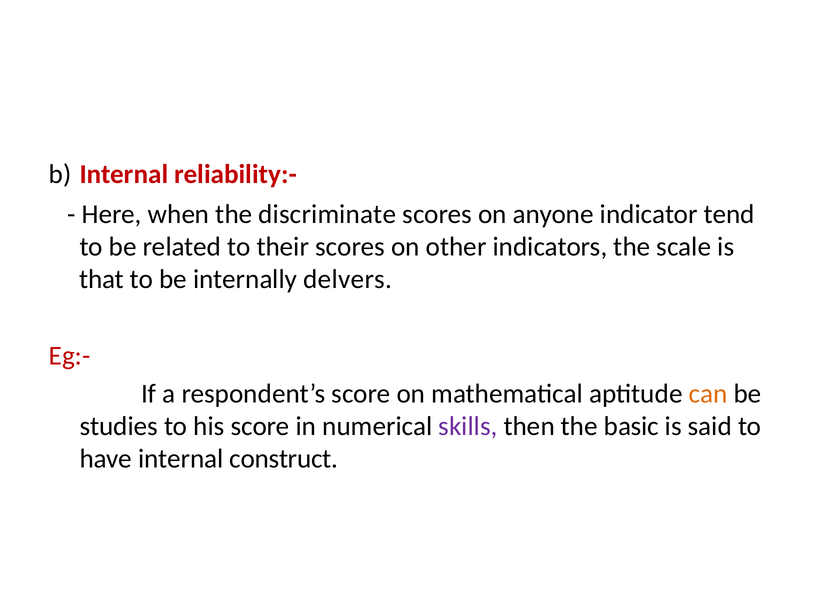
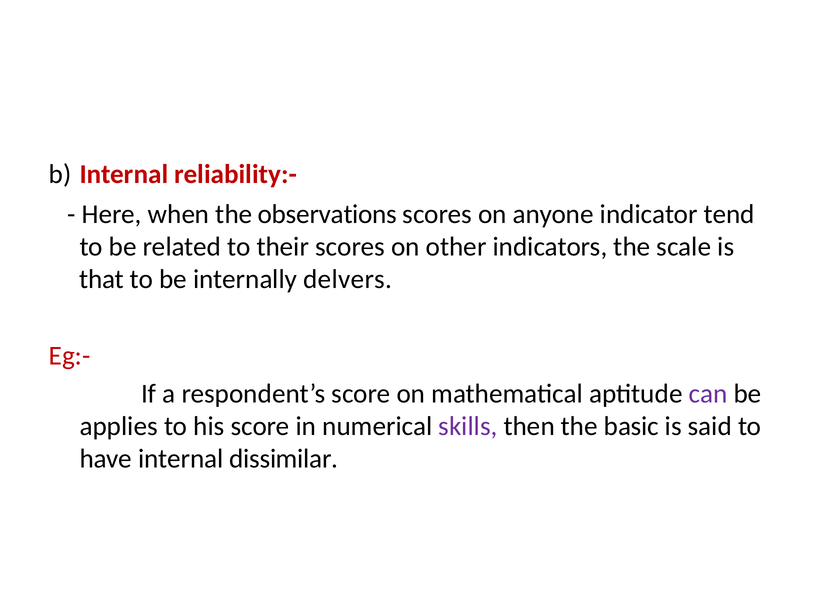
discriminate: discriminate -> observations
can colour: orange -> purple
studies: studies -> applies
construct: construct -> dissimilar
